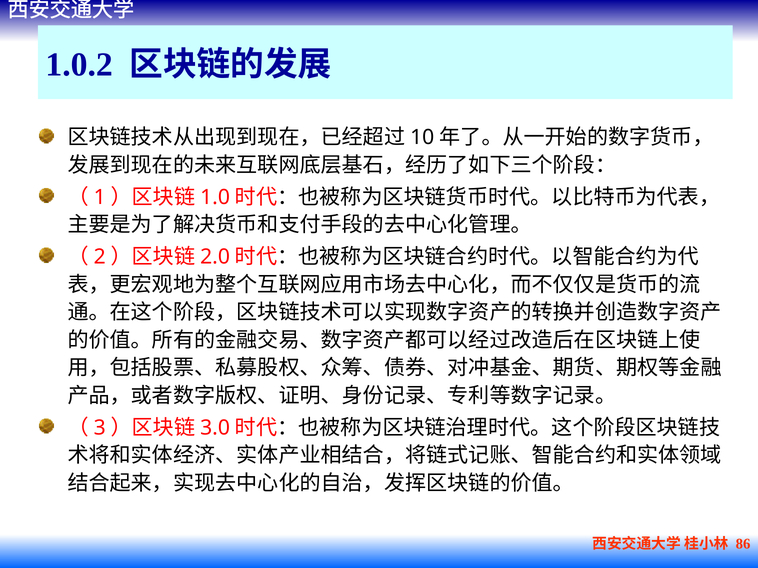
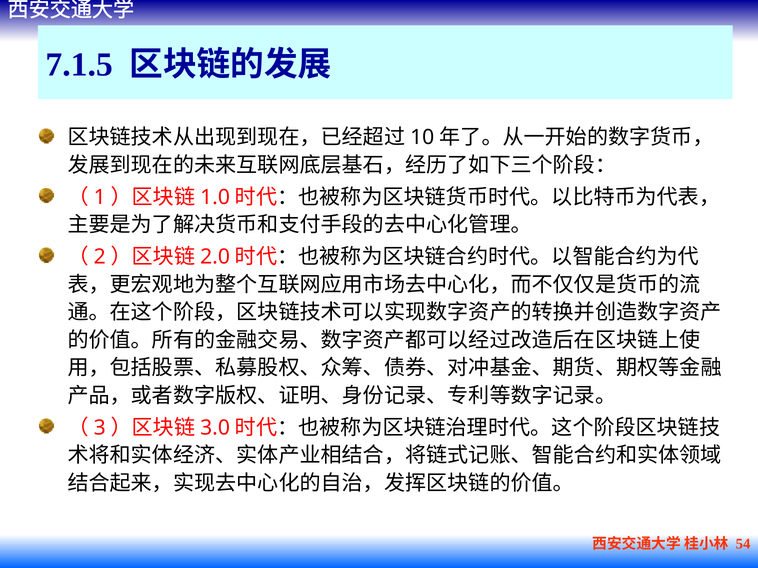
1.0.2: 1.0.2 -> 7.1.5
86: 86 -> 54
